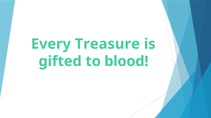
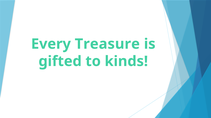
blood: blood -> kinds
